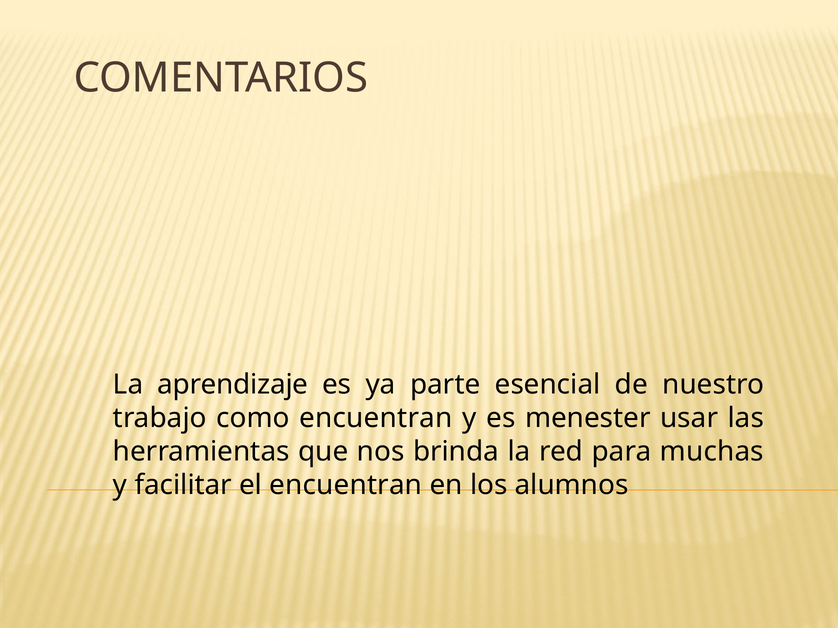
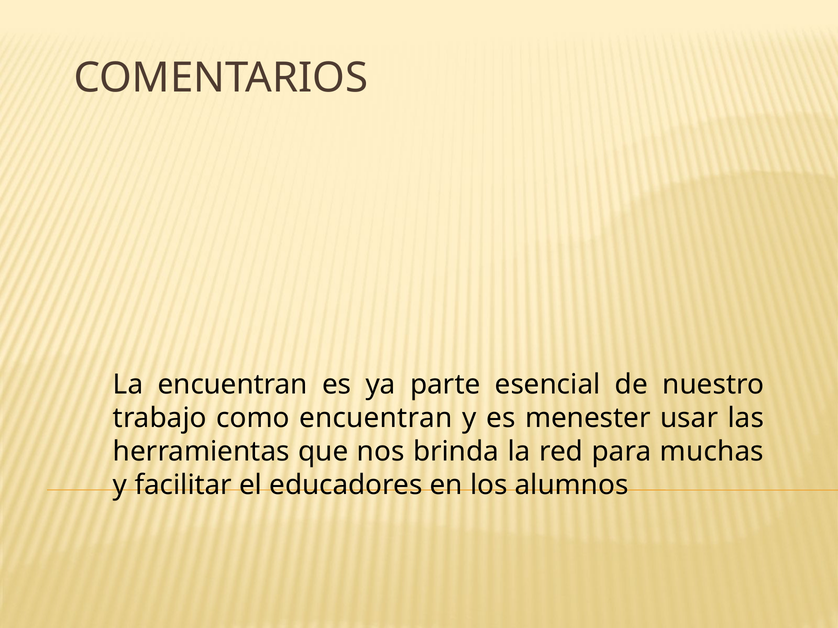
La aprendizaje: aprendizaje -> encuentran
el encuentran: encuentran -> educadores
